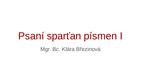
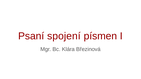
sparťan: sparťan -> spojení
